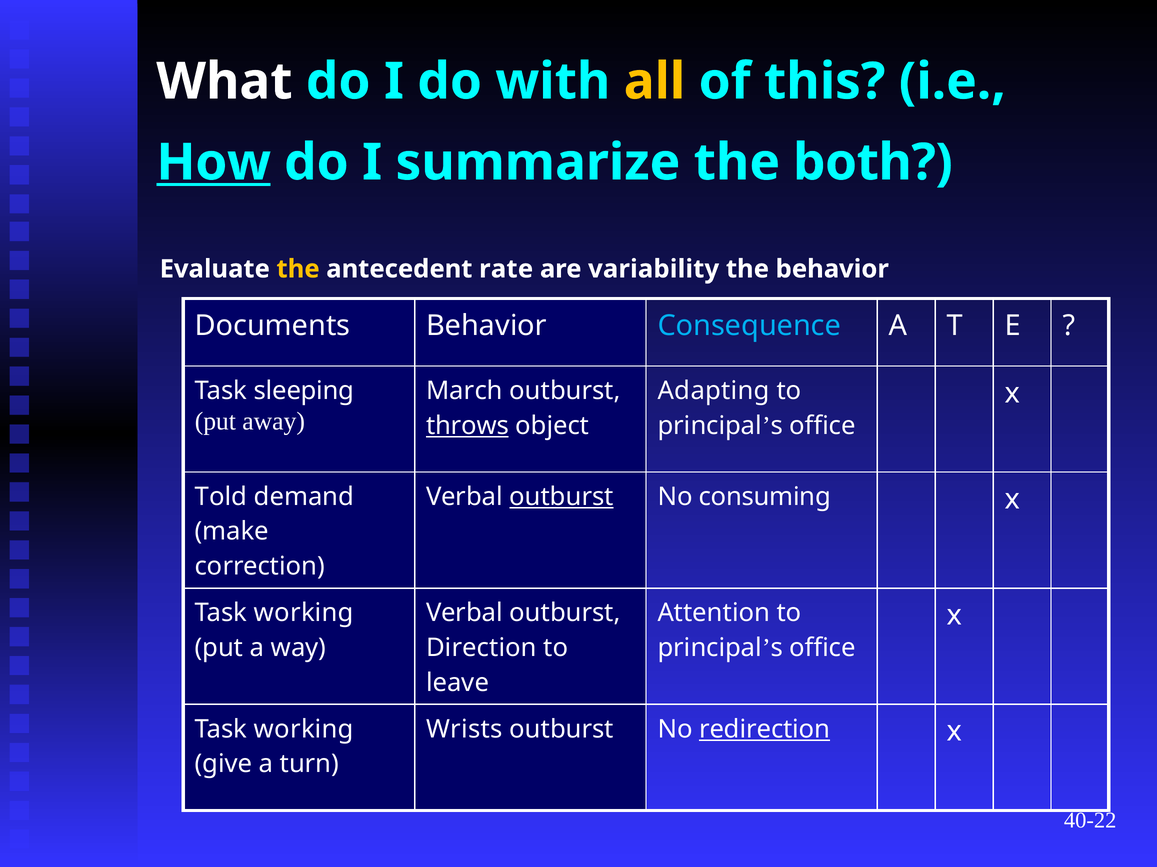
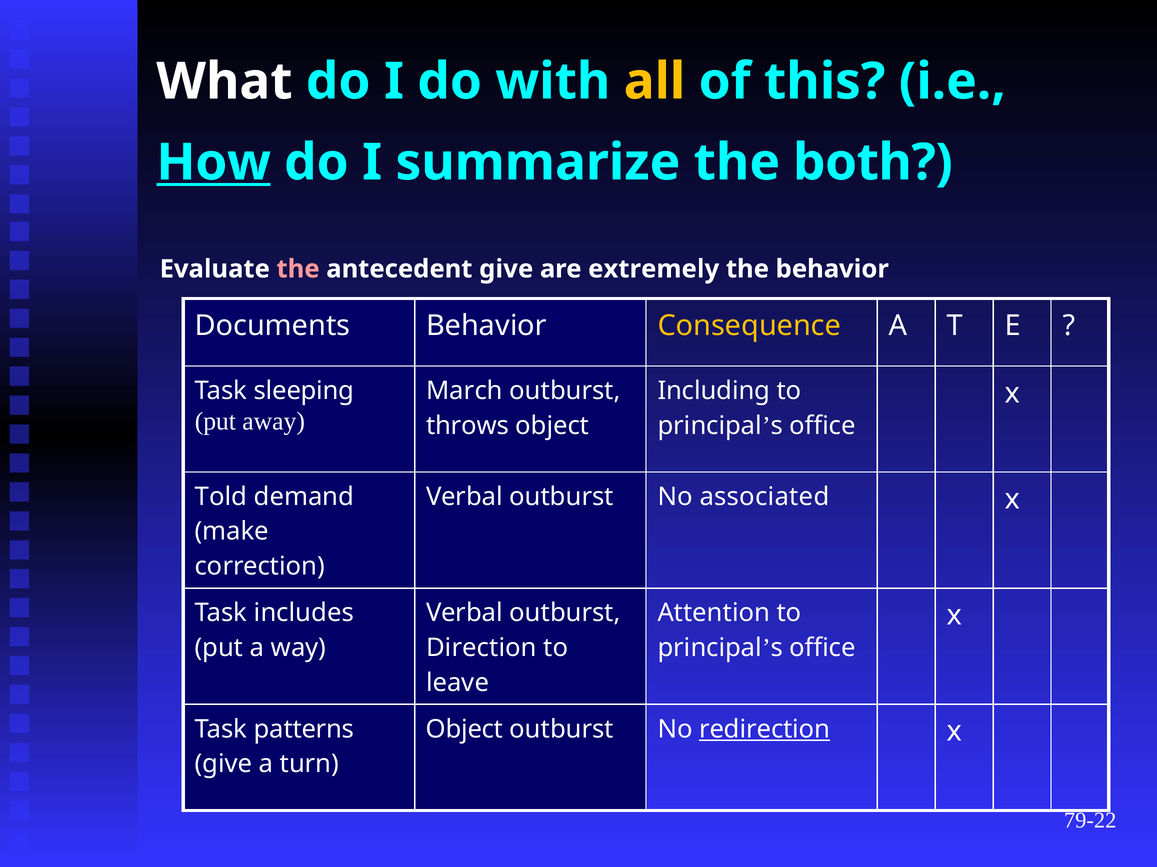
the at (298, 269) colour: yellow -> pink
antecedent rate: rate -> give
variability: variability -> extremely
Consequence colour: light blue -> yellow
Adapting: Adapting -> Including
throws underline: present -> none
outburst at (562, 497) underline: present -> none
consuming: consuming -> associated
working at (304, 613): working -> includes
working at (304, 730): working -> patterns
Wrists at (464, 730): Wrists -> Object
40-22: 40-22 -> 79-22
